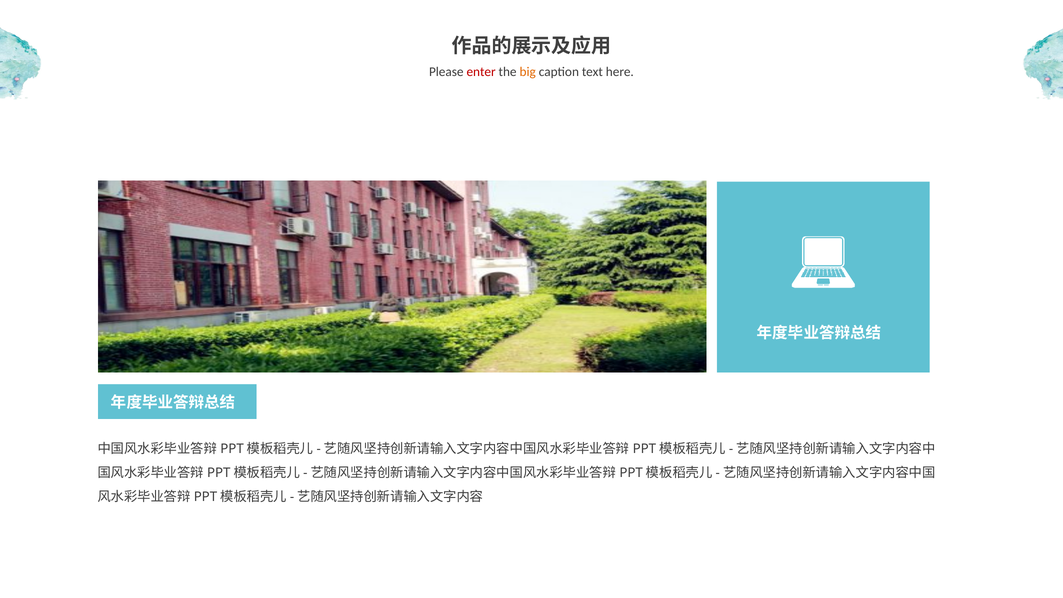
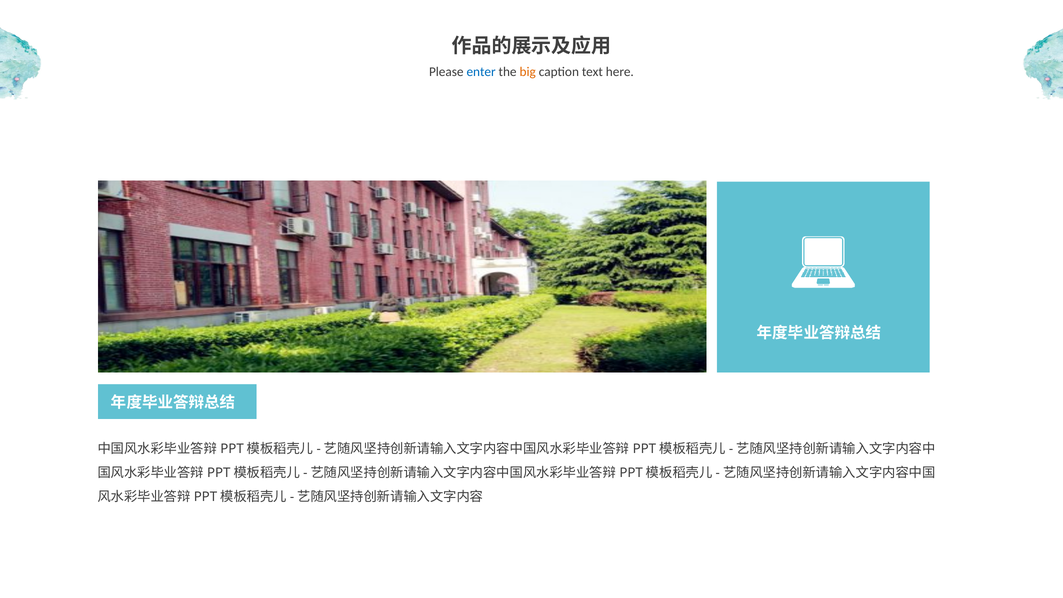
enter colour: red -> blue
